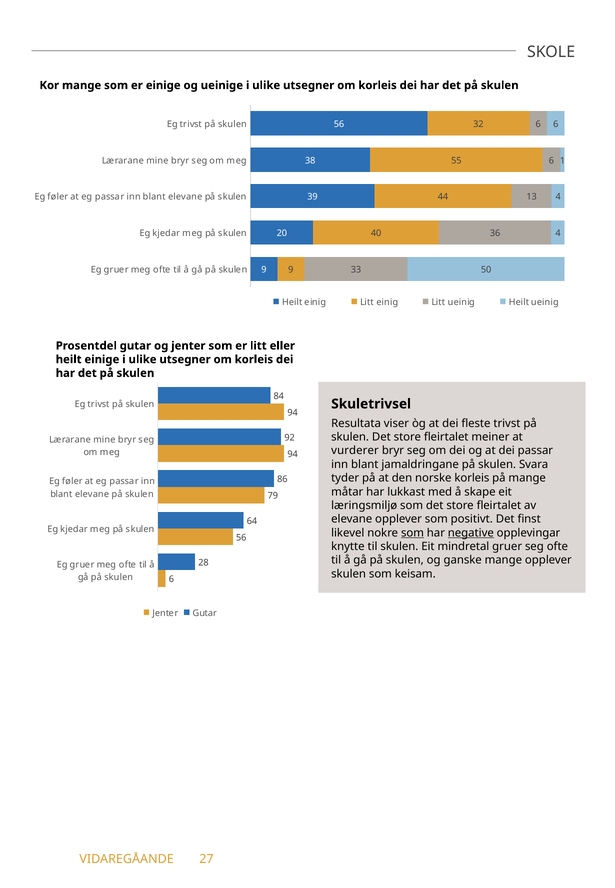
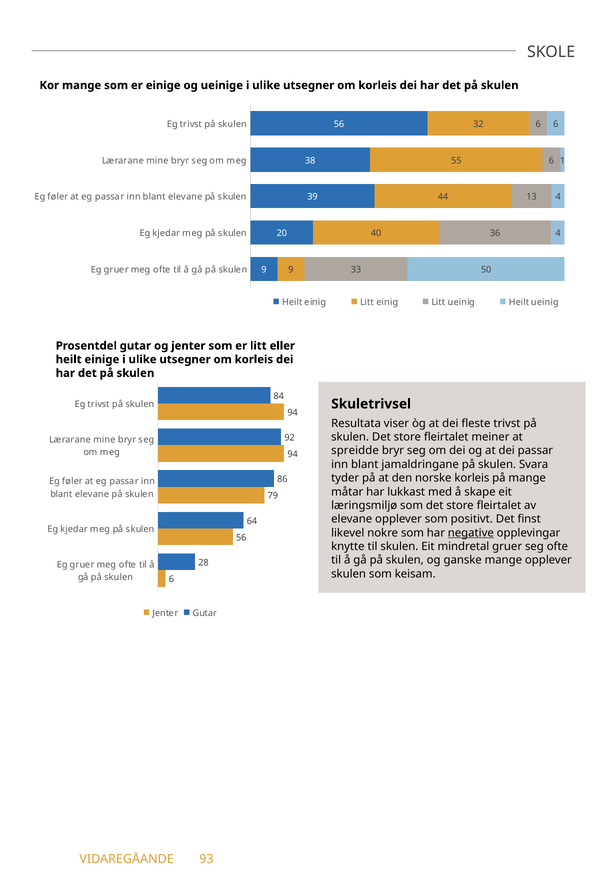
vurderer: vurderer -> spreidde
som at (413, 533) underline: present -> none
27: 27 -> 93
